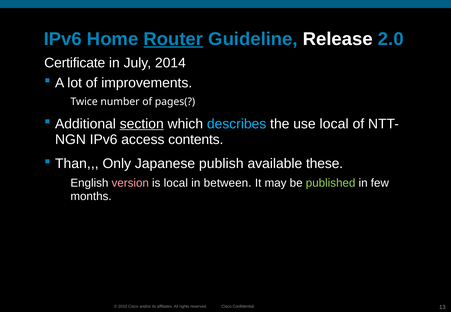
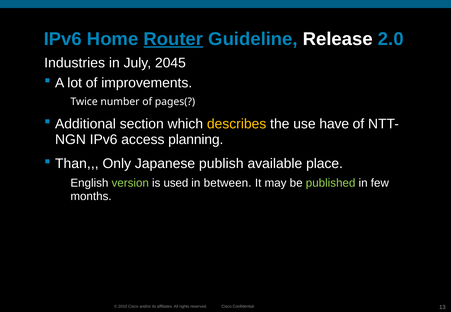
Certificate: Certificate -> Industries
2014: 2014 -> 2045
section underline: present -> none
describes colour: light blue -> yellow
use local: local -> have
contents: contents -> planning
these: these -> place
version colour: pink -> light green
is local: local -> used
